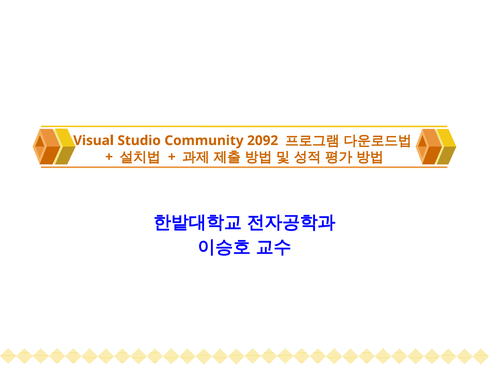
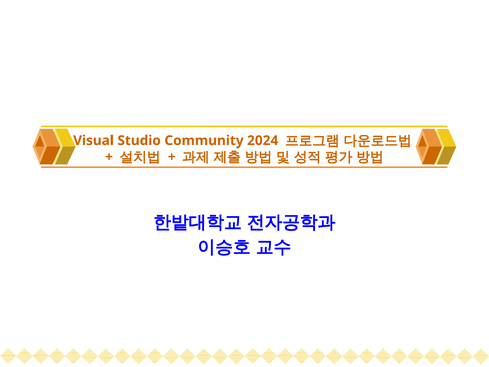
2092: 2092 -> 2024
